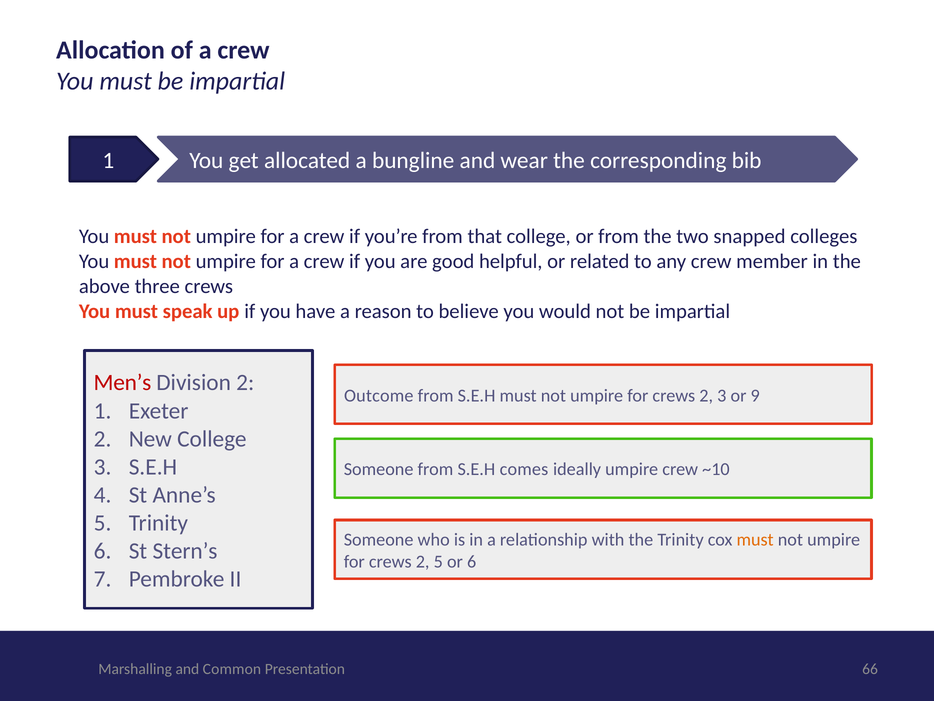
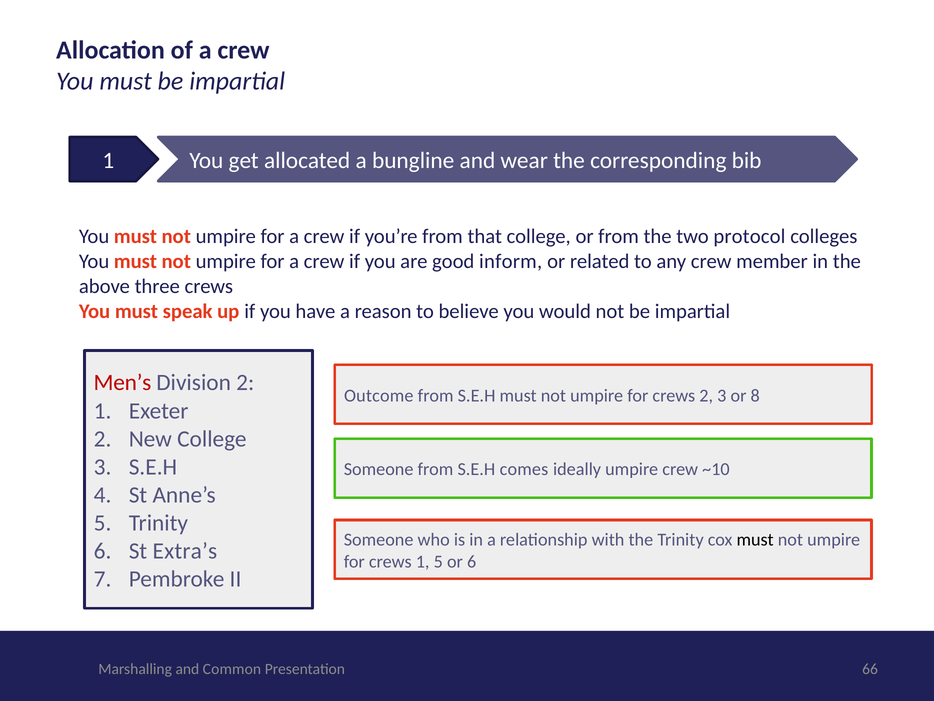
snapped: snapped -> protocol
helpful: helpful -> inform
9: 9 -> 8
must at (755, 539) colour: orange -> black
Stern’s: Stern’s -> Extra’s
2 at (423, 561): 2 -> 1
